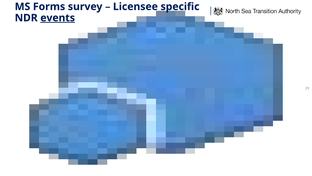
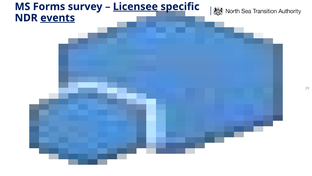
Licensee underline: none -> present
